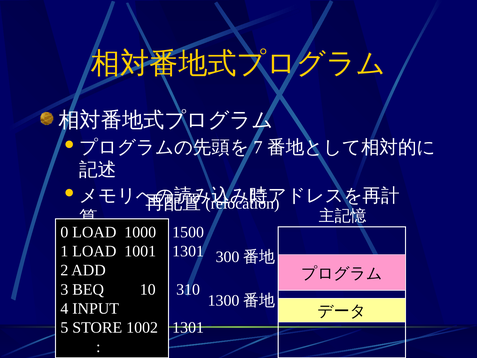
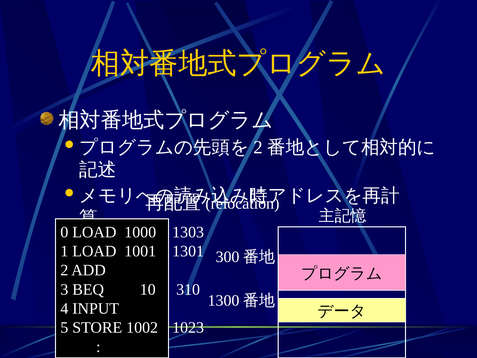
7 at (258, 147): 7 -> 2
1500: 1500 -> 1303
1301 at (188, 327): 1301 -> 1023
